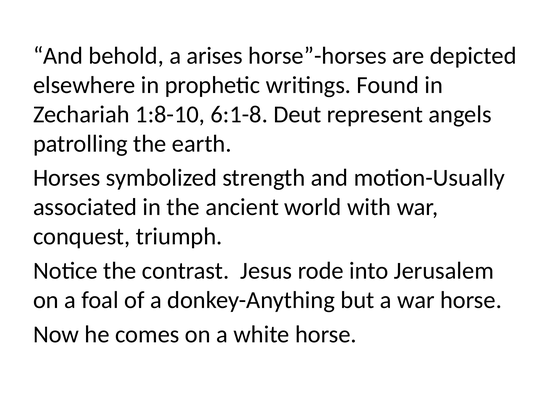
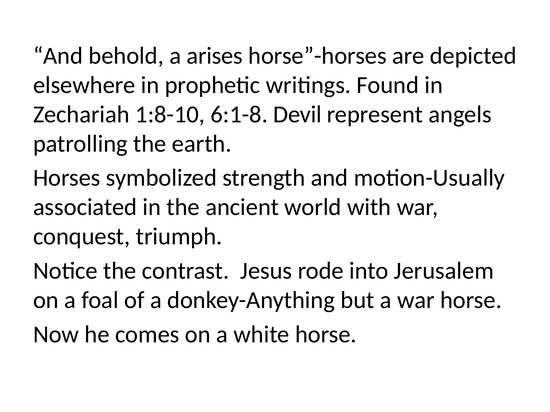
Deut: Deut -> Devil
